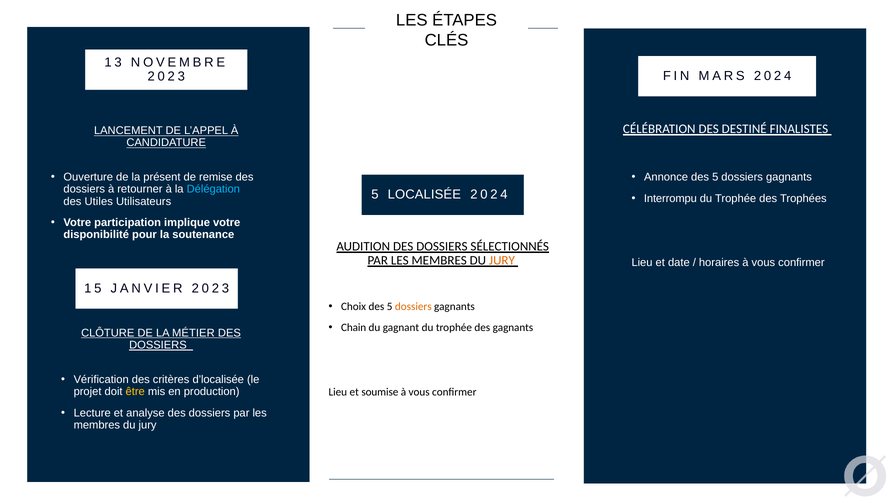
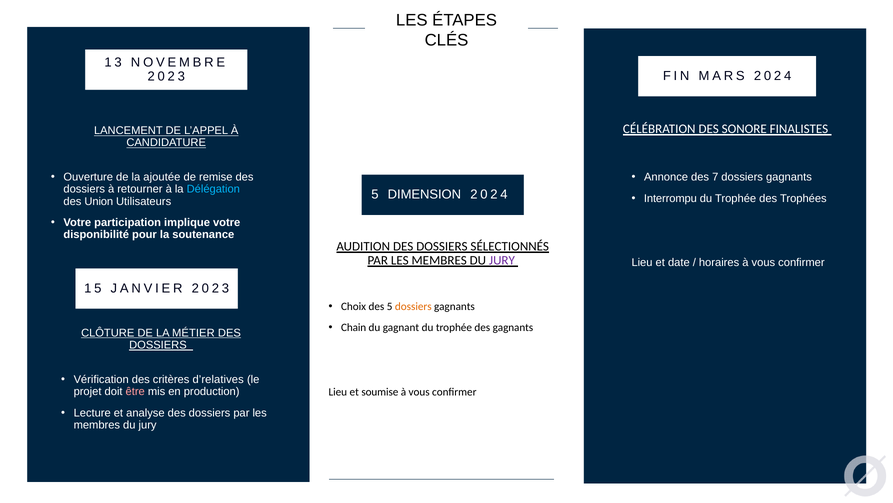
DESTINÉ: DESTINÉ -> SONORE
présent: présent -> ajoutée
Annonce des 5: 5 -> 7
LOCALISÉE: LOCALISÉE -> DIMENSION
Utiles: Utiles -> Union
JURY at (502, 260) colour: orange -> purple
d’localisée: d’localisée -> d’relatives
être colour: yellow -> pink
